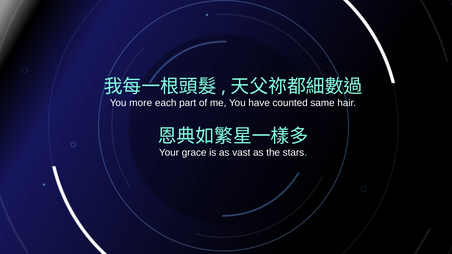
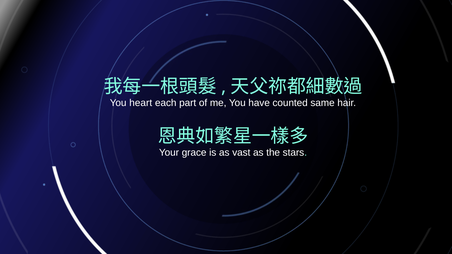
more: more -> heart
